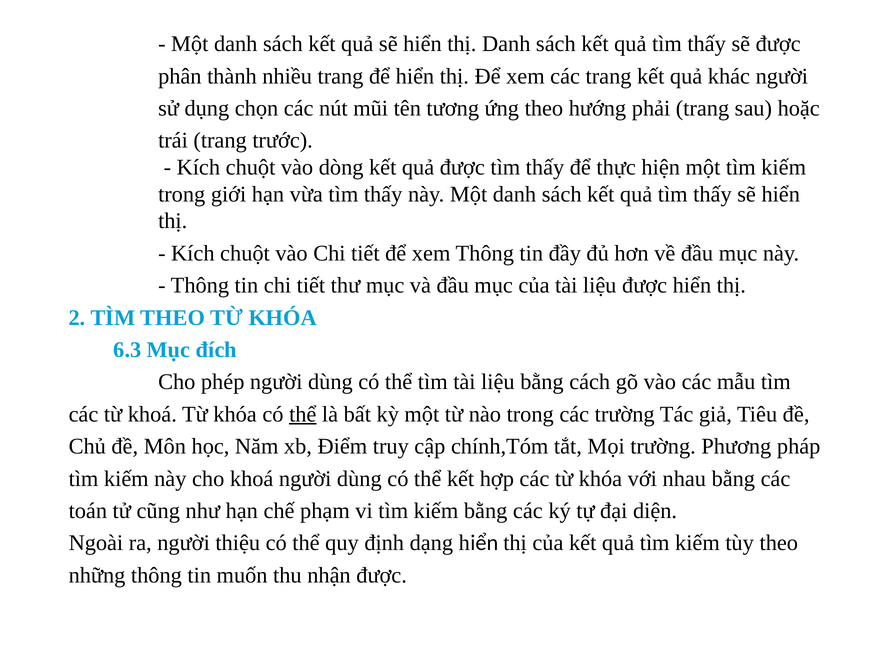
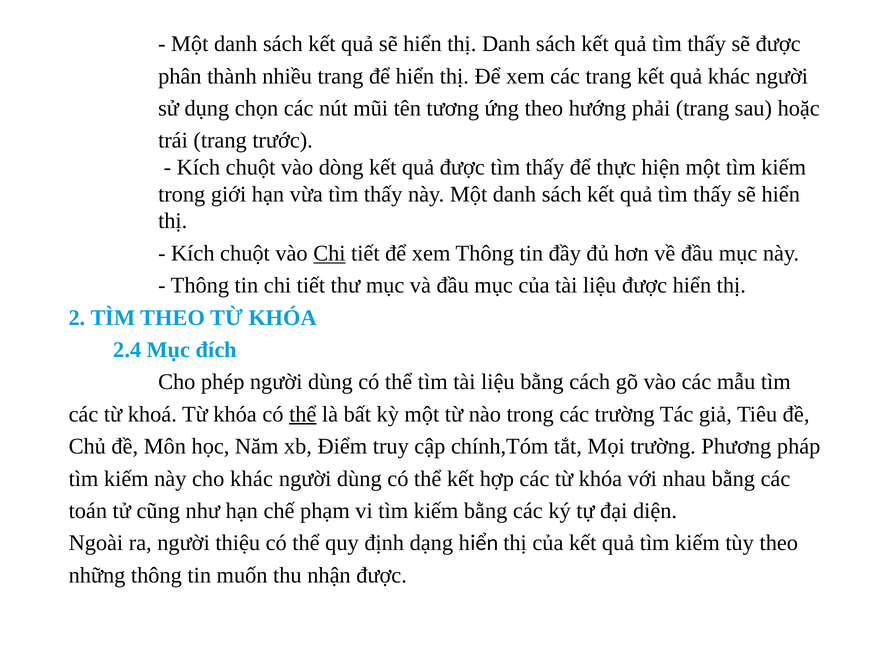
Chi at (329, 253) underline: none -> present
6.3: 6.3 -> 2.4
cho khoá: khoá -> khác
